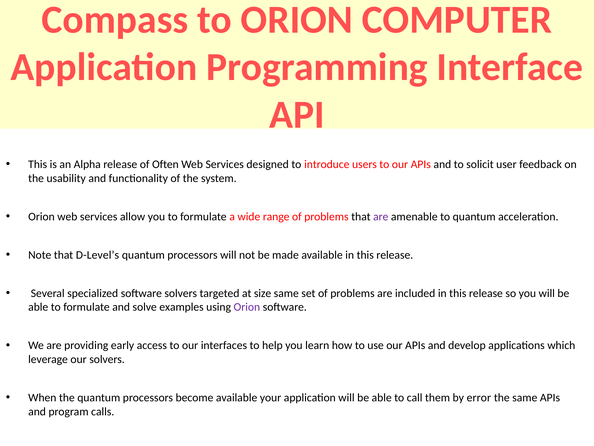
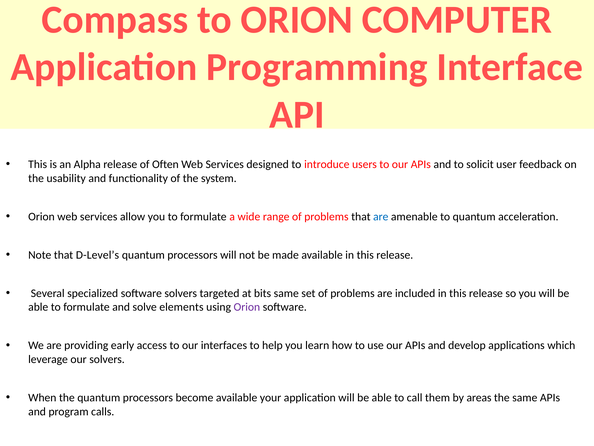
are at (381, 216) colour: purple -> blue
size: size -> bits
examples: examples -> elements
error: error -> areas
